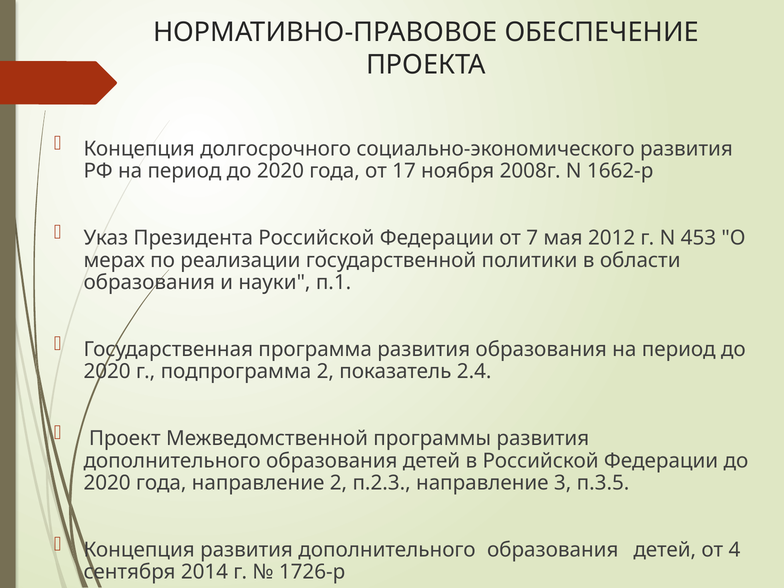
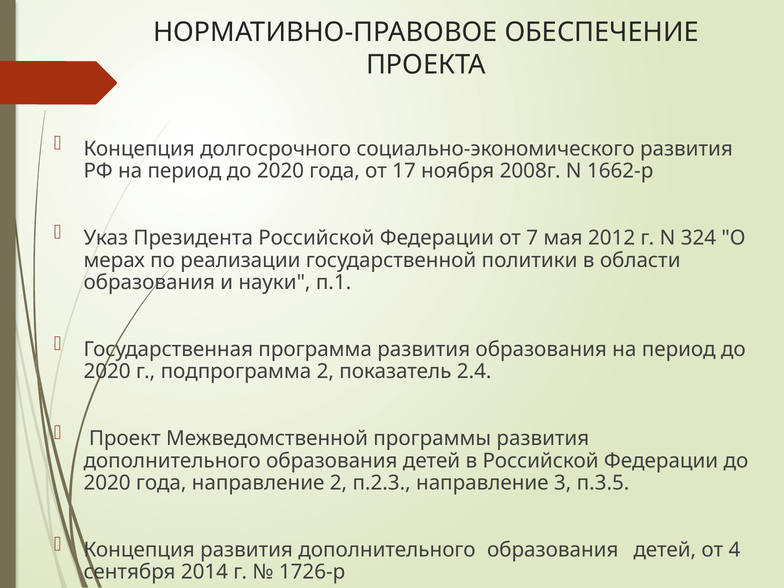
453: 453 -> 324
